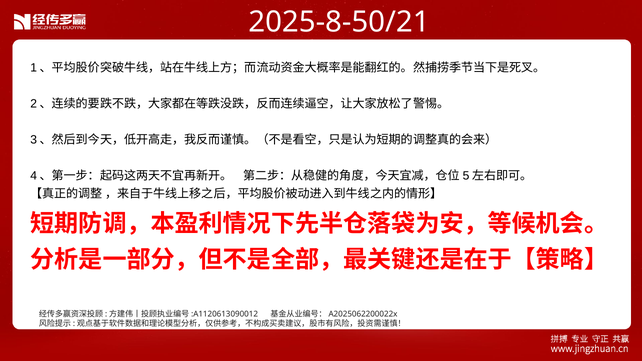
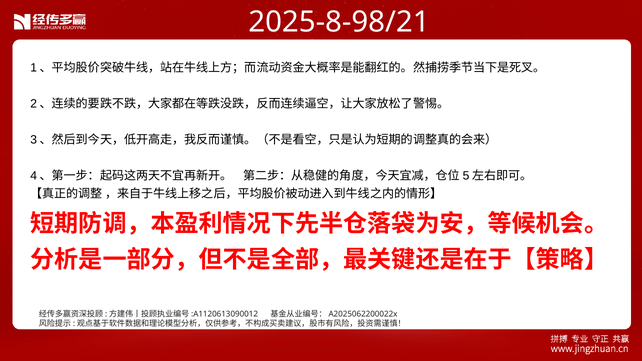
2025-8-50/21: 2025-8-50/21 -> 2025-8-98/21
